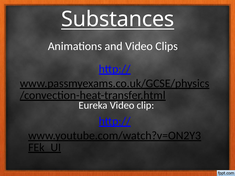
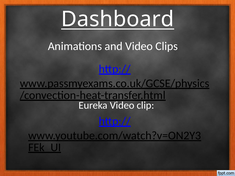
Substances: Substances -> Dashboard
